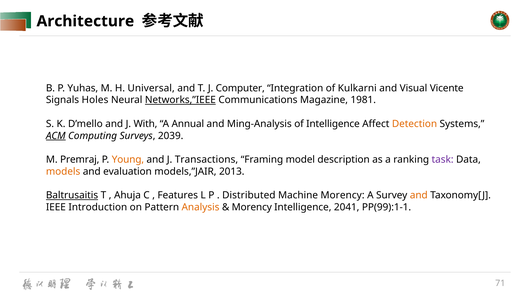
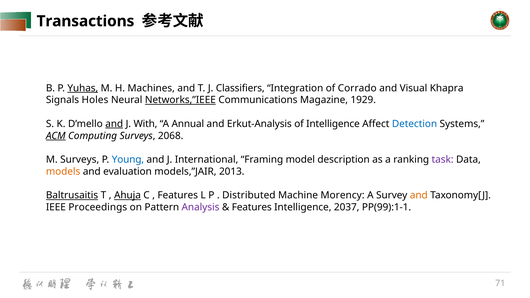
Architecture: Architecture -> Transactions
Yuhas underline: none -> present
Universal: Universal -> Machines
Computer: Computer -> Classifiers
Kulkarni: Kulkarni -> Corrado
Vicente: Vicente -> Khapra
1981: 1981 -> 1929
and at (114, 124) underline: none -> present
Ming-Analysis: Ming-Analysis -> Erkut-Analysis
Detection colour: orange -> blue
2039: 2039 -> 2068
M Premraj: Premraj -> Surveys
Young colour: orange -> blue
Transactions: Transactions -> International
Ahuja underline: none -> present
Introduction: Introduction -> Proceedings
Analysis colour: orange -> purple
Morency at (252, 207): Morency -> Features
2041: 2041 -> 2037
